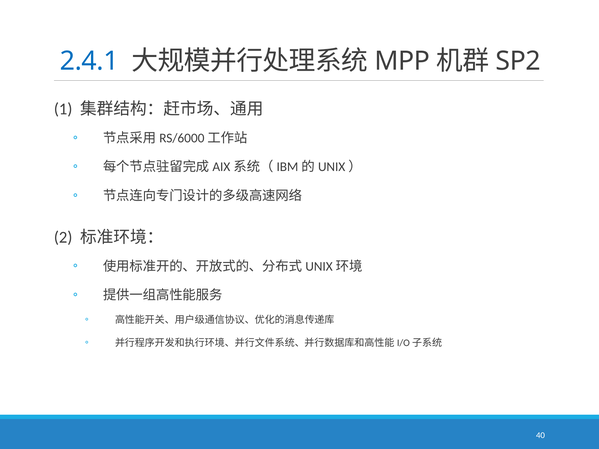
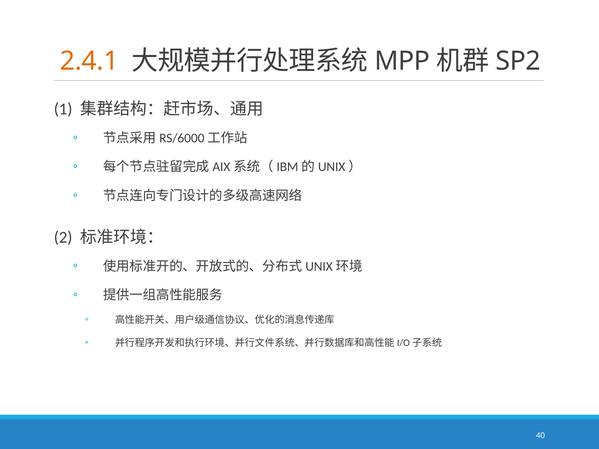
2.4.1 colour: blue -> orange
